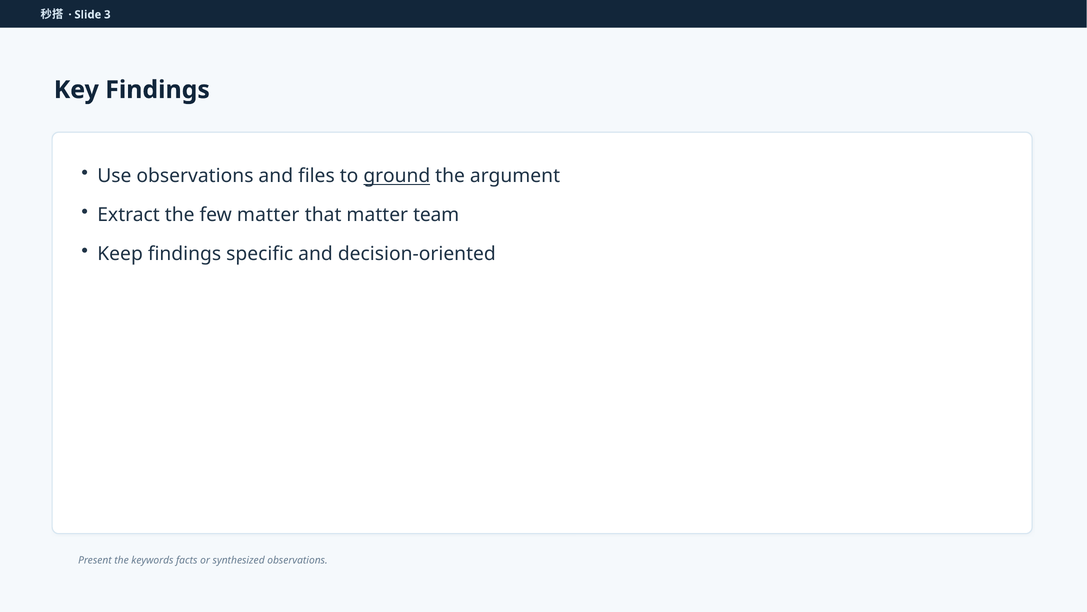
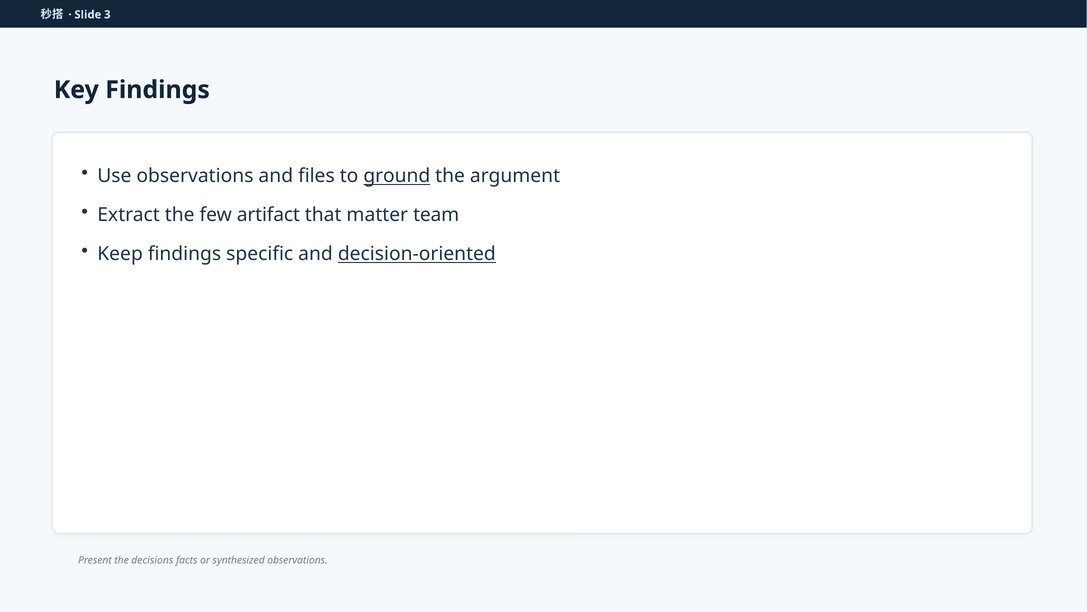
few matter: matter -> artifact
decision-oriented underline: none -> present
keywords: keywords -> decisions
